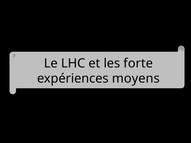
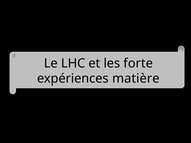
moyens: moyens -> matière
